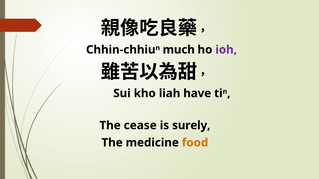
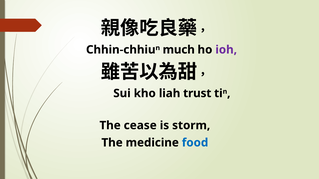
have: have -> trust
surely: surely -> storm
food colour: orange -> blue
